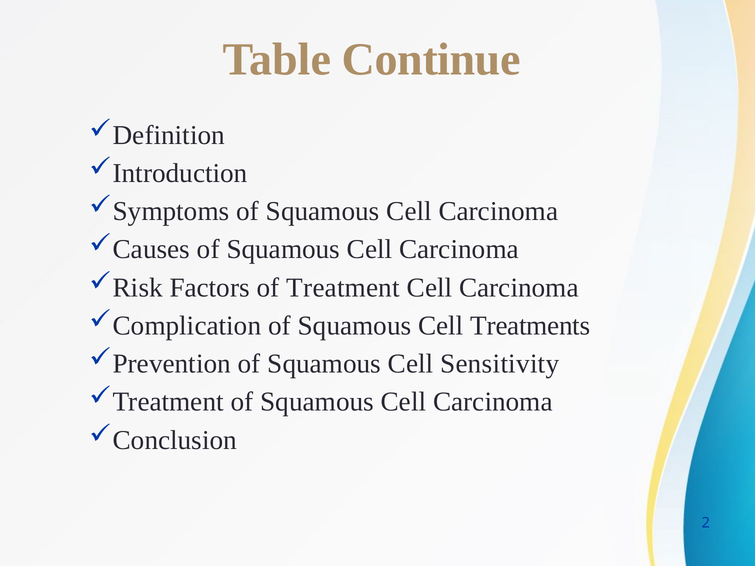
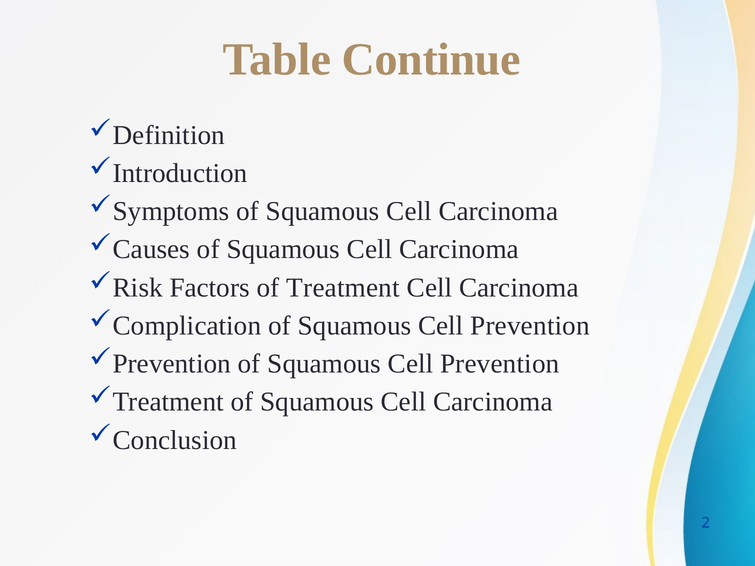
Treatments at (530, 326): Treatments -> Prevention
Sensitivity at (500, 364): Sensitivity -> Prevention
